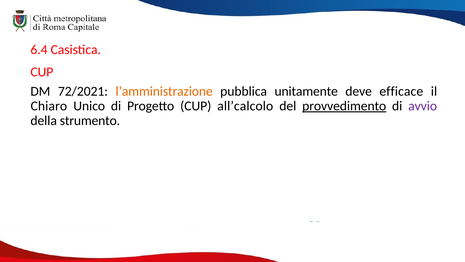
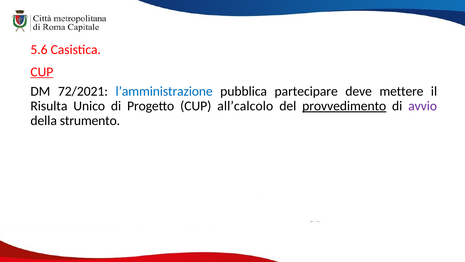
6.4: 6.4 -> 5.6
CUP at (42, 72) underline: none -> present
l’amministrazione colour: orange -> blue
unitamente: unitamente -> partecipare
efficace: efficace -> mettere
Chiaro: Chiaro -> Risulta
